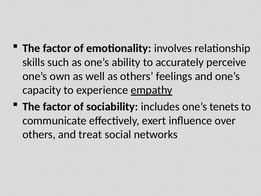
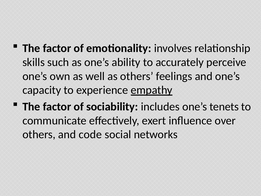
treat: treat -> code
